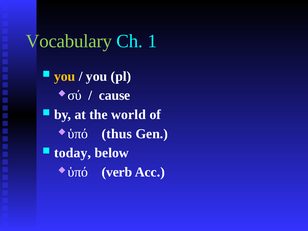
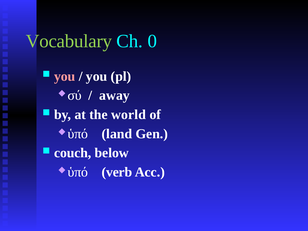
1: 1 -> 0
you at (65, 76) colour: yellow -> pink
cause: cause -> away
thus: thus -> land
today: today -> couch
